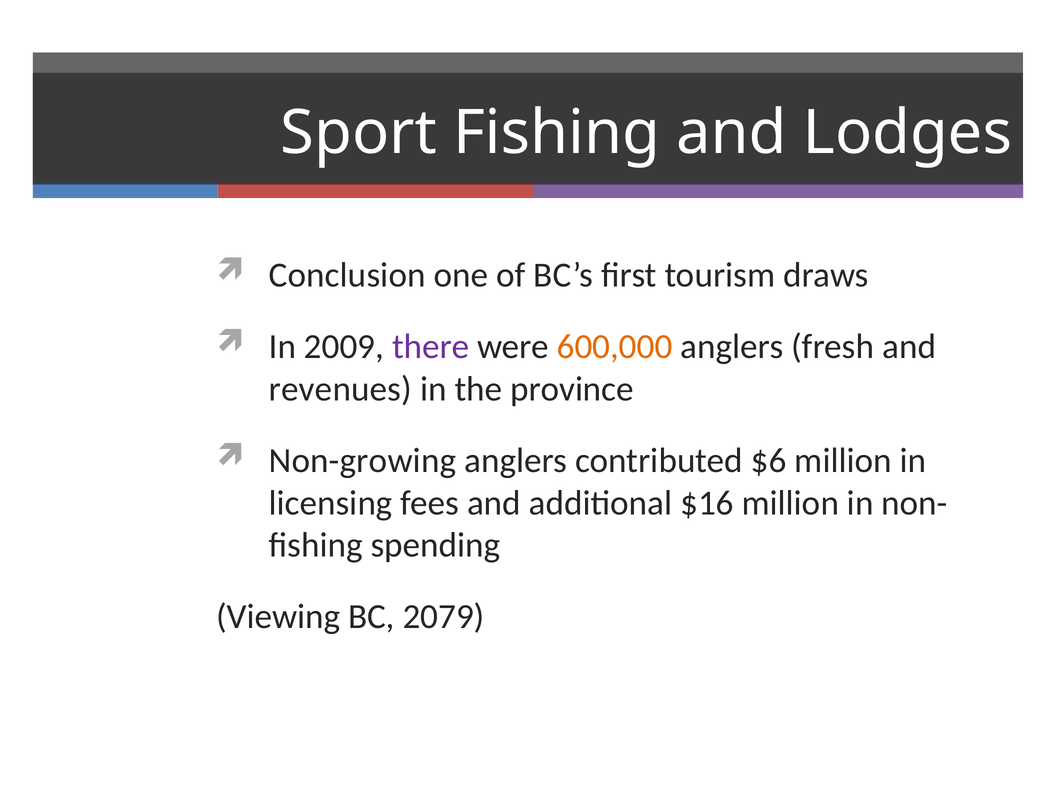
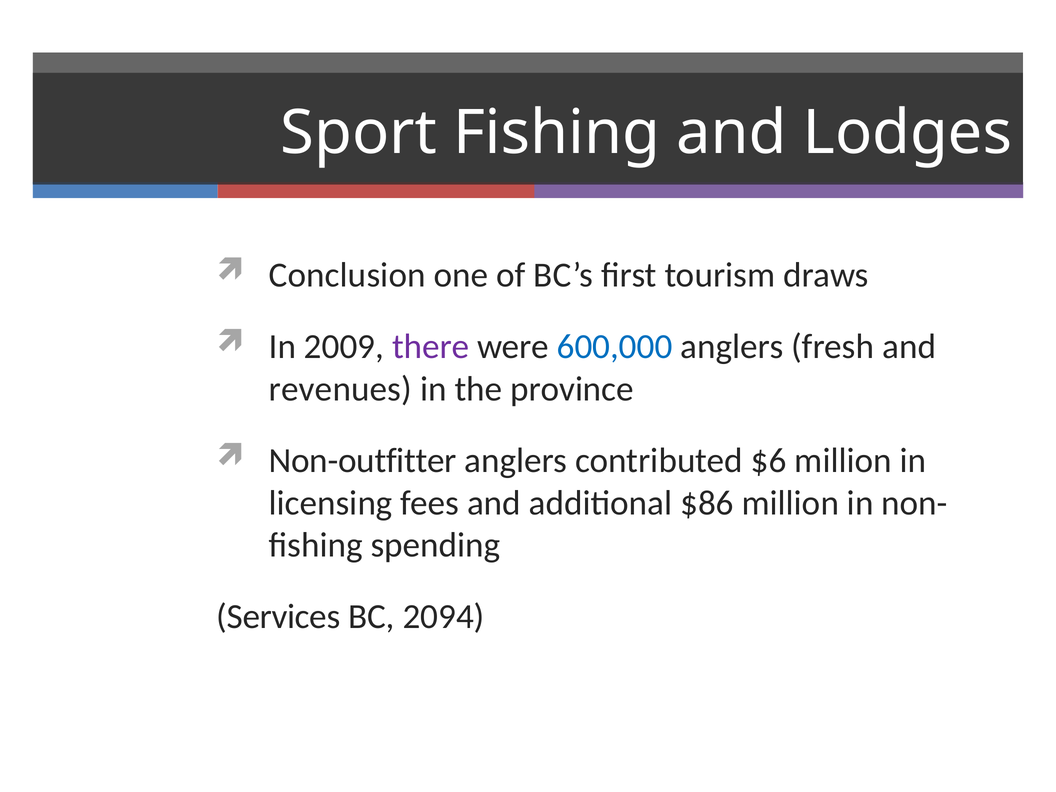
600,000 colour: orange -> blue
Non-growing: Non-growing -> Non-outfitter
$16: $16 -> $86
Viewing: Viewing -> Services
2079: 2079 -> 2094
